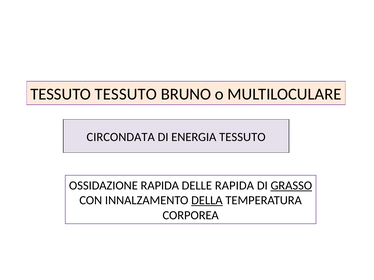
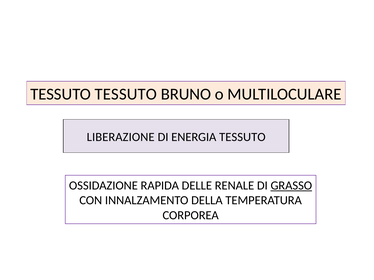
CIRCONDATA: CIRCONDATA -> LIBERAZIONE
DELLE RAPIDA: RAPIDA -> RENALE
DELLA underline: present -> none
